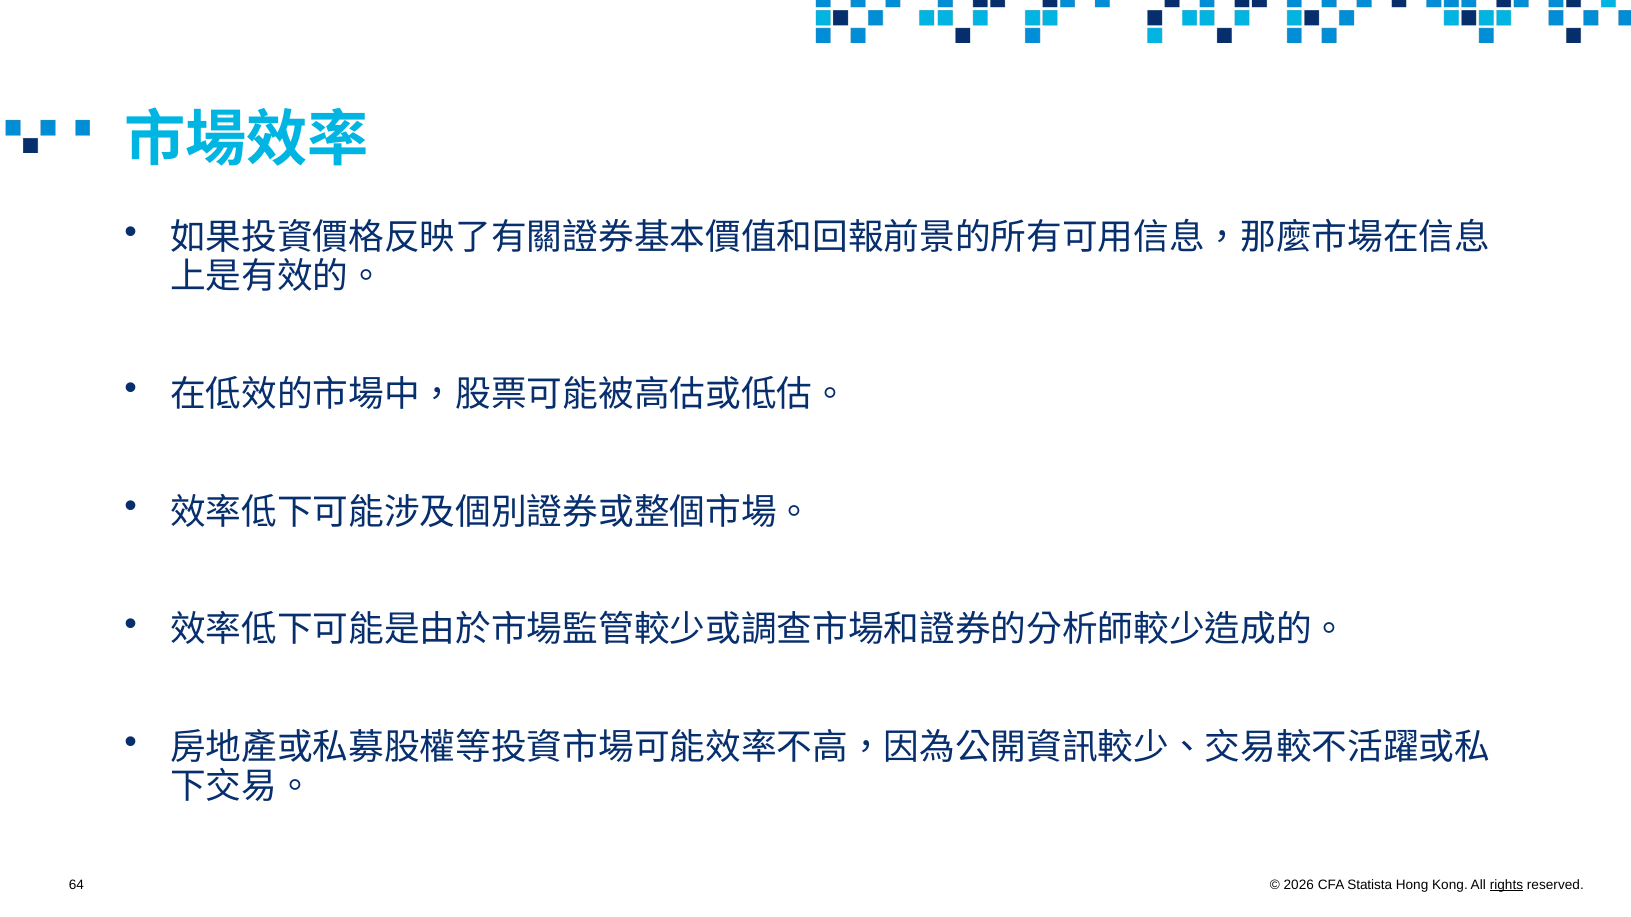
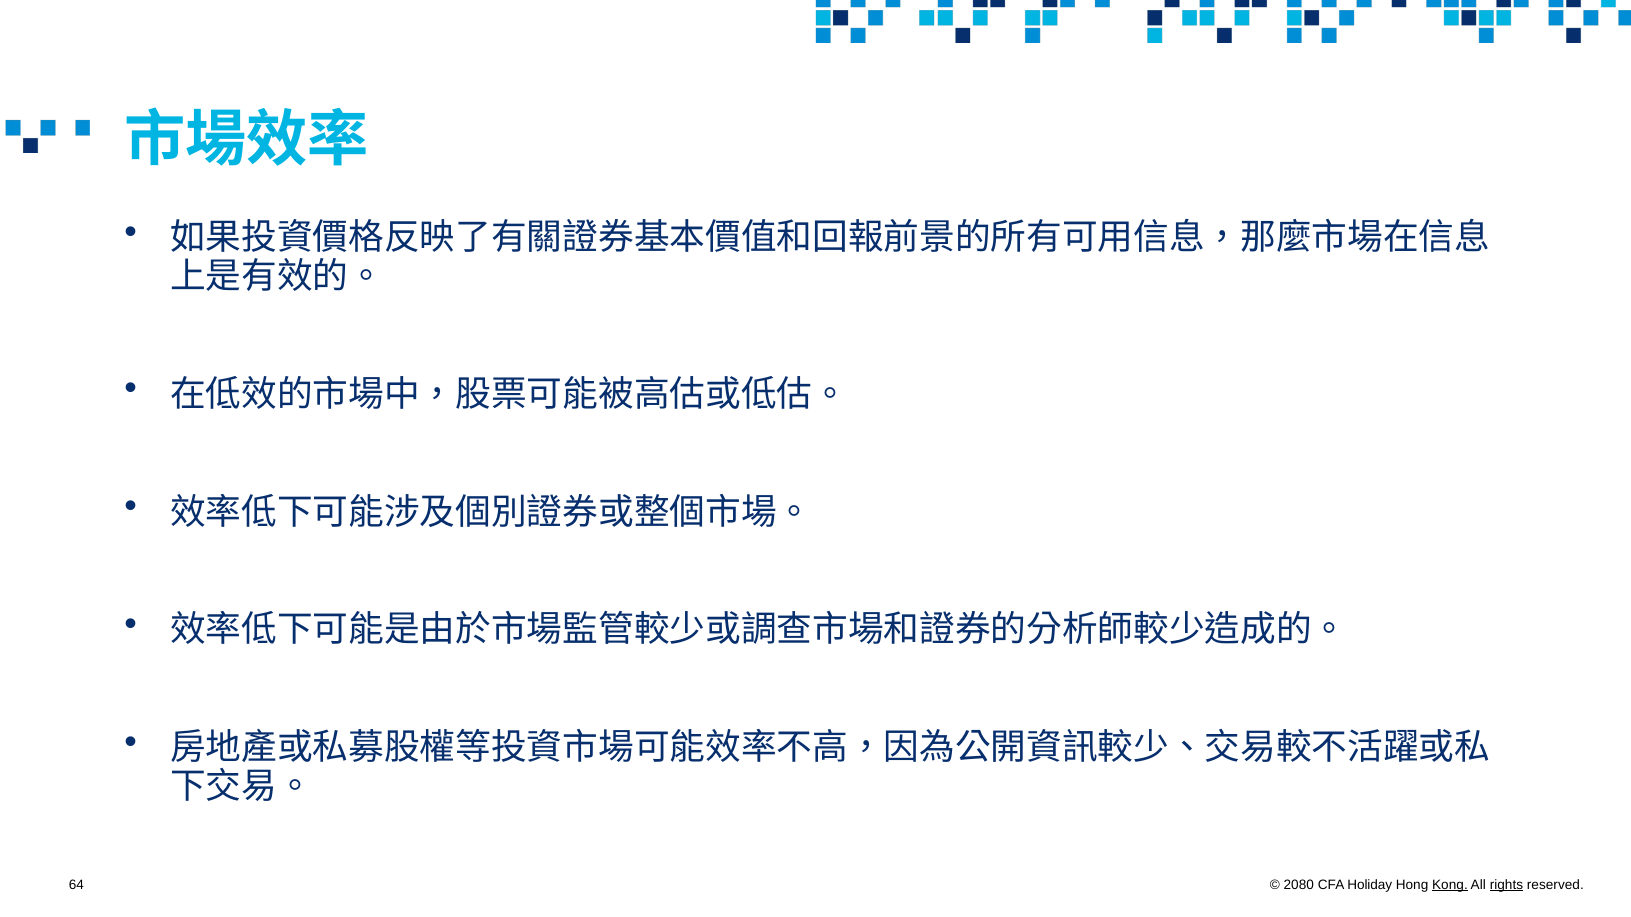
2026: 2026 -> 2080
Statista: Statista -> Holiday
Kong underline: none -> present
